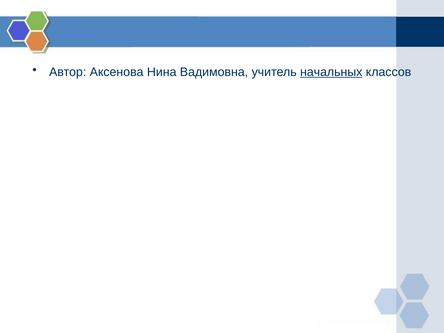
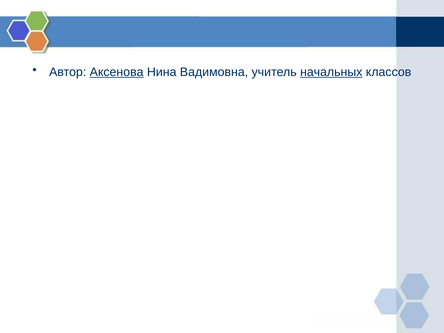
Аксенова underline: none -> present
